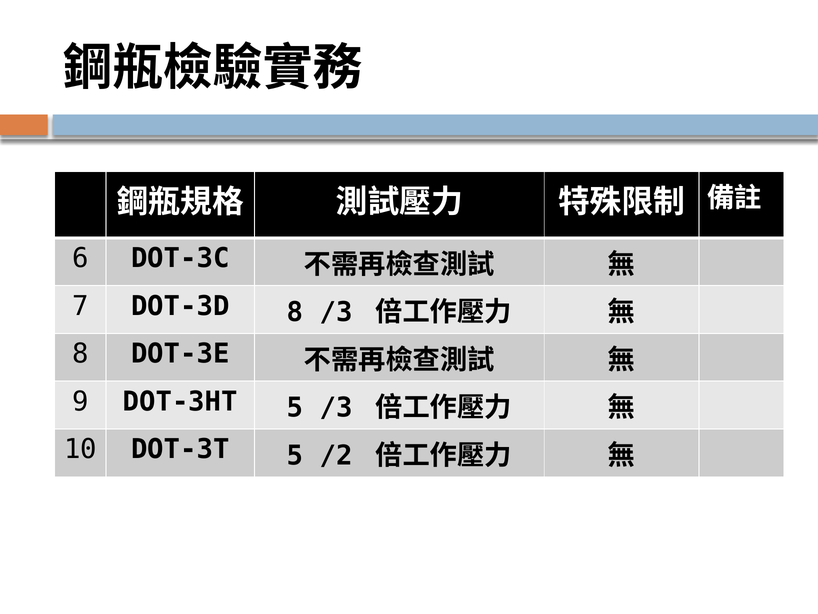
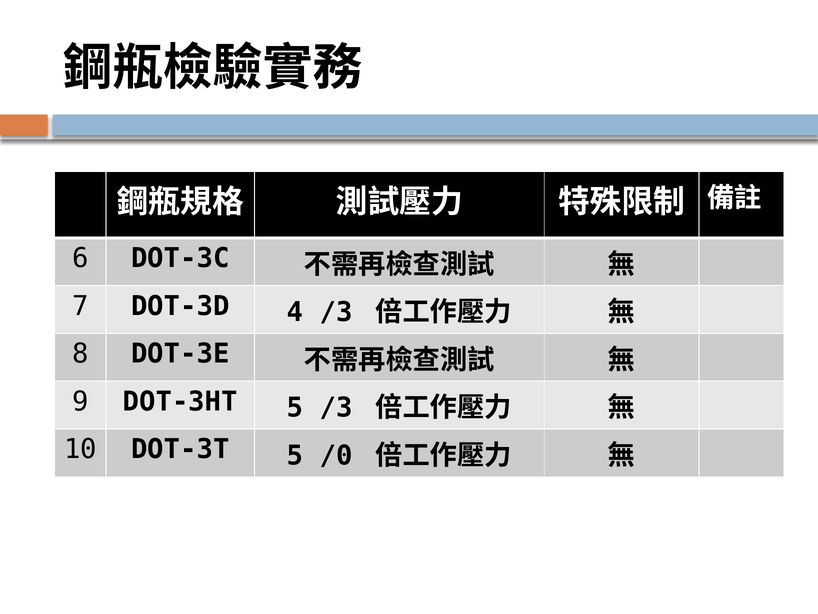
DOT-3D 8: 8 -> 4
/2: /2 -> /0
